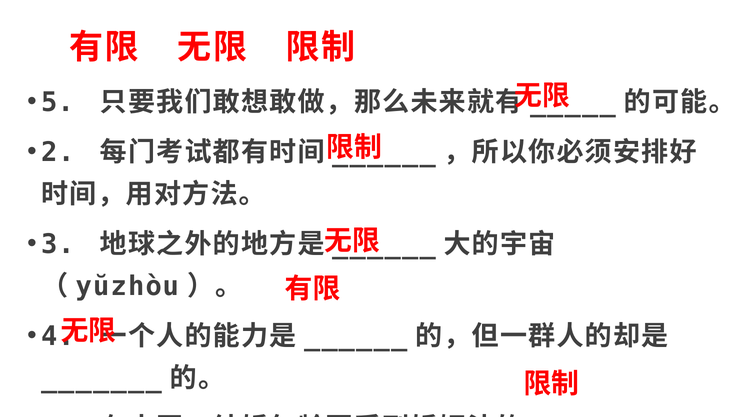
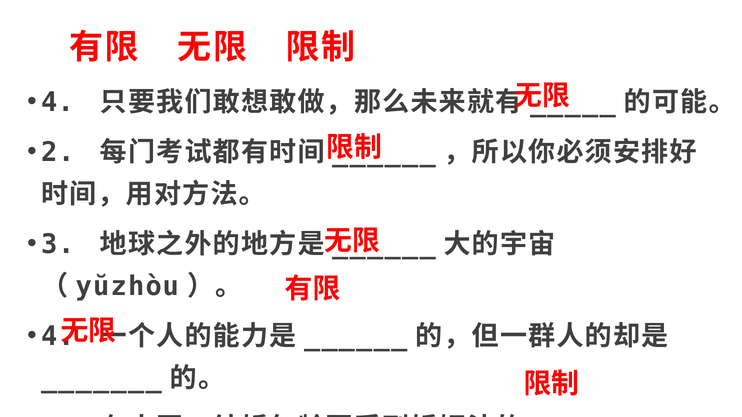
5 at (58, 102): 5 -> 4
